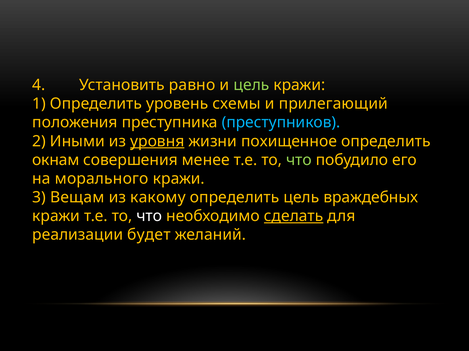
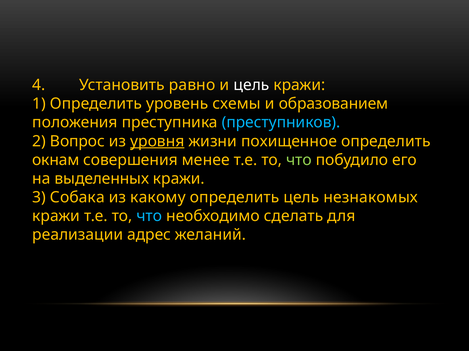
цель at (251, 85) colour: light green -> white
прилегающий: прилегающий -> образованием
Иными: Иными -> Вопрос
морального: морального -> выделенных
Вещам: Вещам -> Собака
враждебных: враждебных -> незнакомых
что at (149, 217) colour: white -> light blue
сделать underline: present -> none
будет: будет -> адрес
